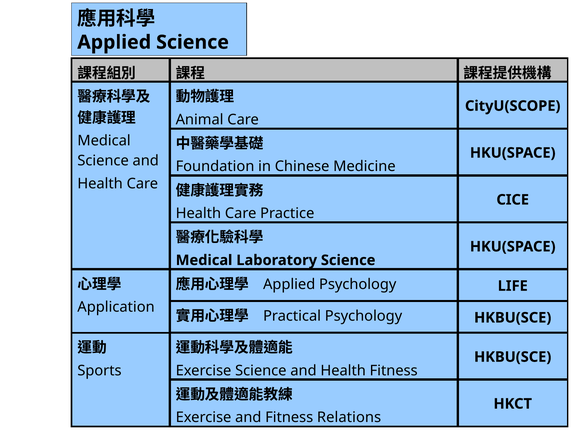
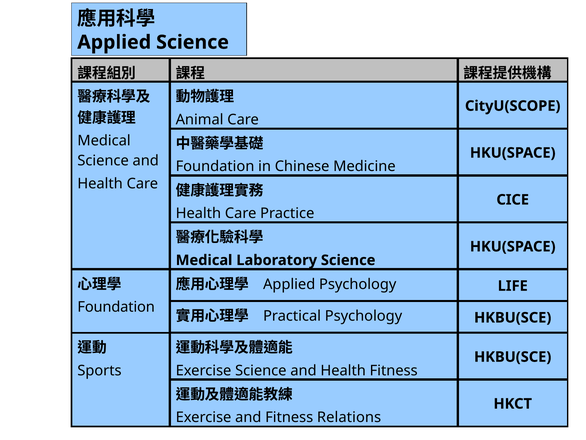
Application at (116, 307): Application -> Foundation
